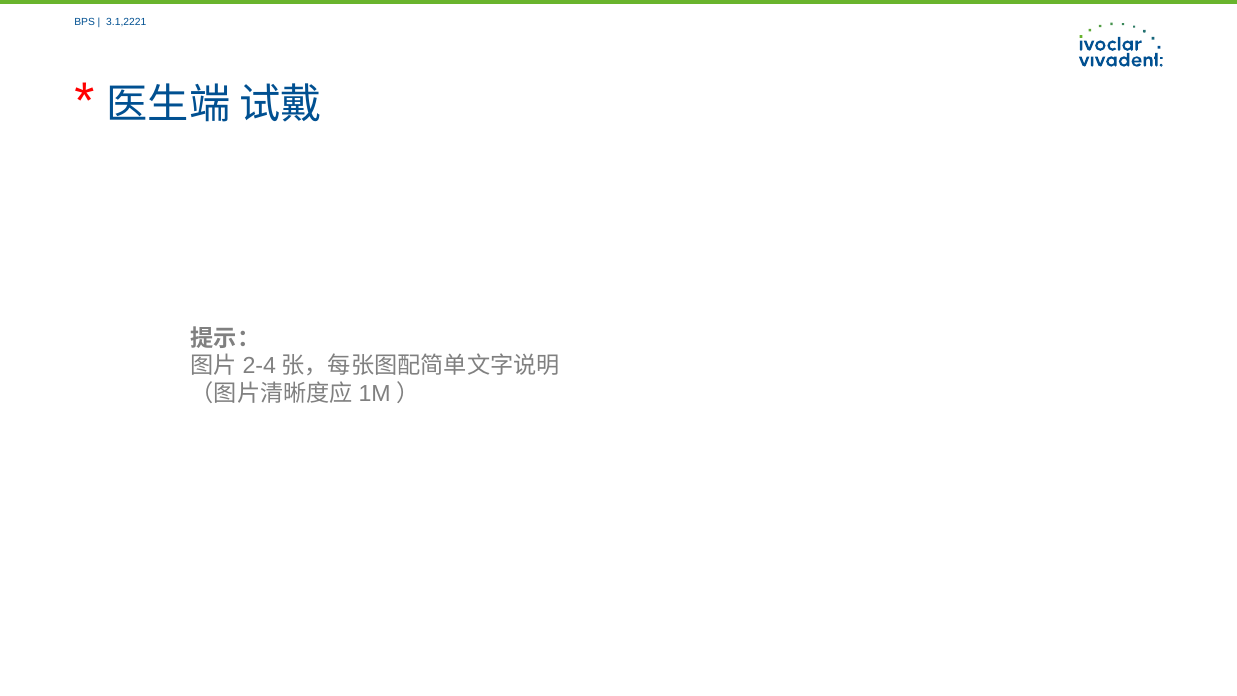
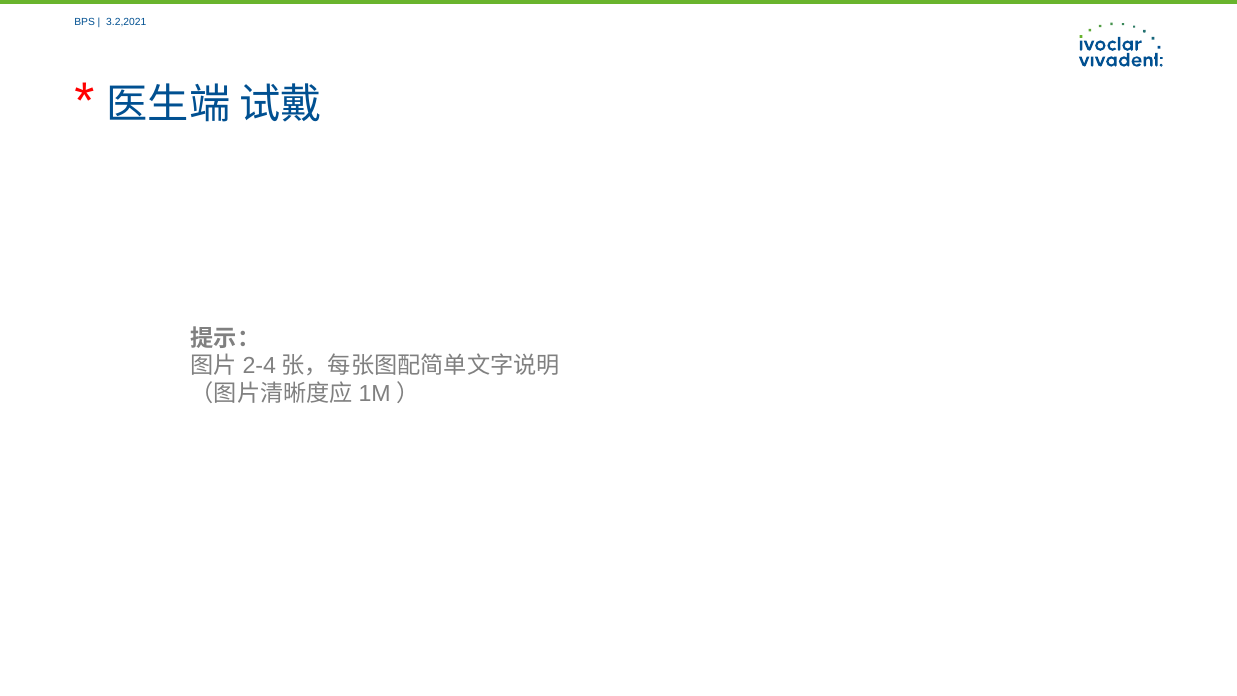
3.1,2221: 3.1,2221 -> 3.2,2021
